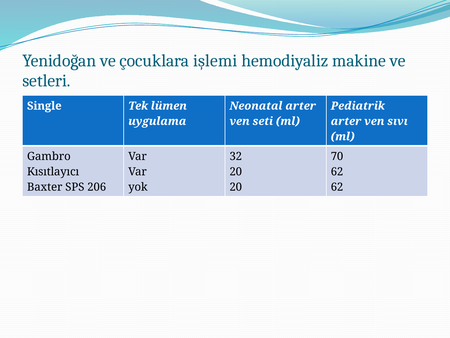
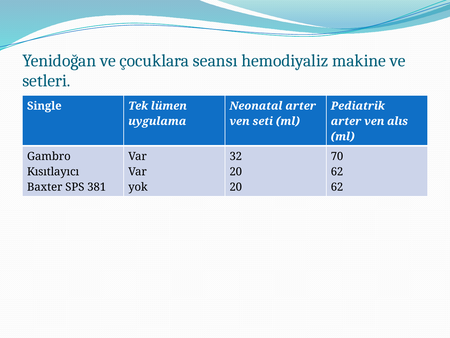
işlemi: işlemi -> seansı
sıvı: sıvı -> alıs
206: 206 -> 381
